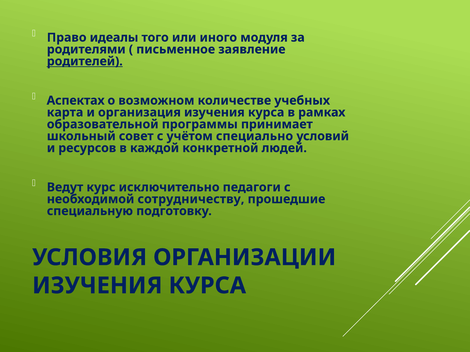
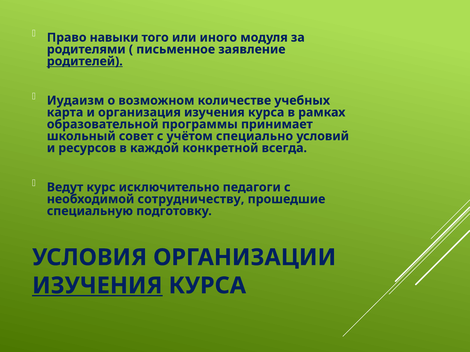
идеалы: идеалы -> навыки
Аспектах: Аспектах -> Иудаизм
людей: людей -> всегда
ИЗУЧЕНИЯ at (97, 286) underline: none -> present
